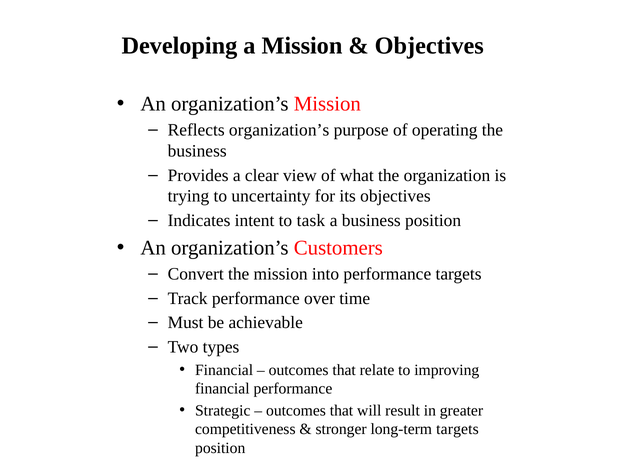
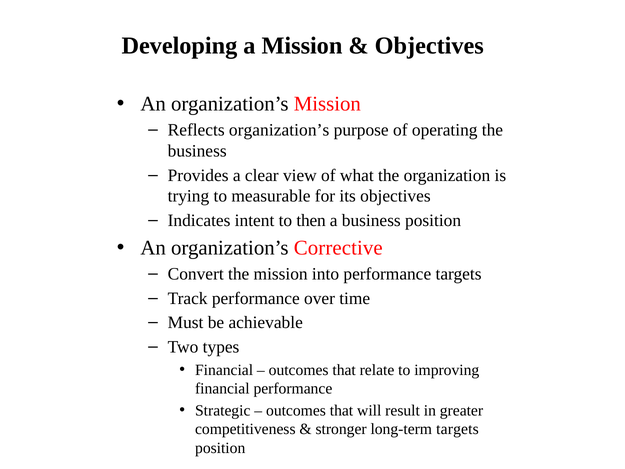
uncertainty: uncertainty -> measurable
task: task -> then
Customers: Customers -> Corrective
